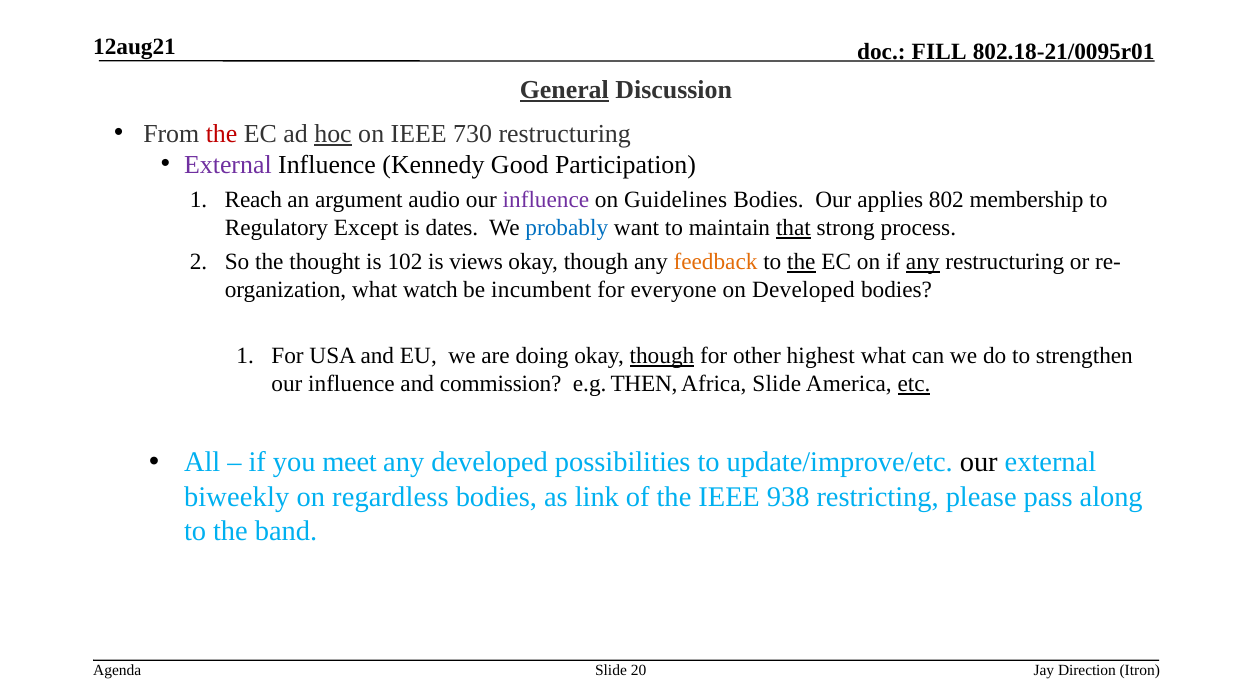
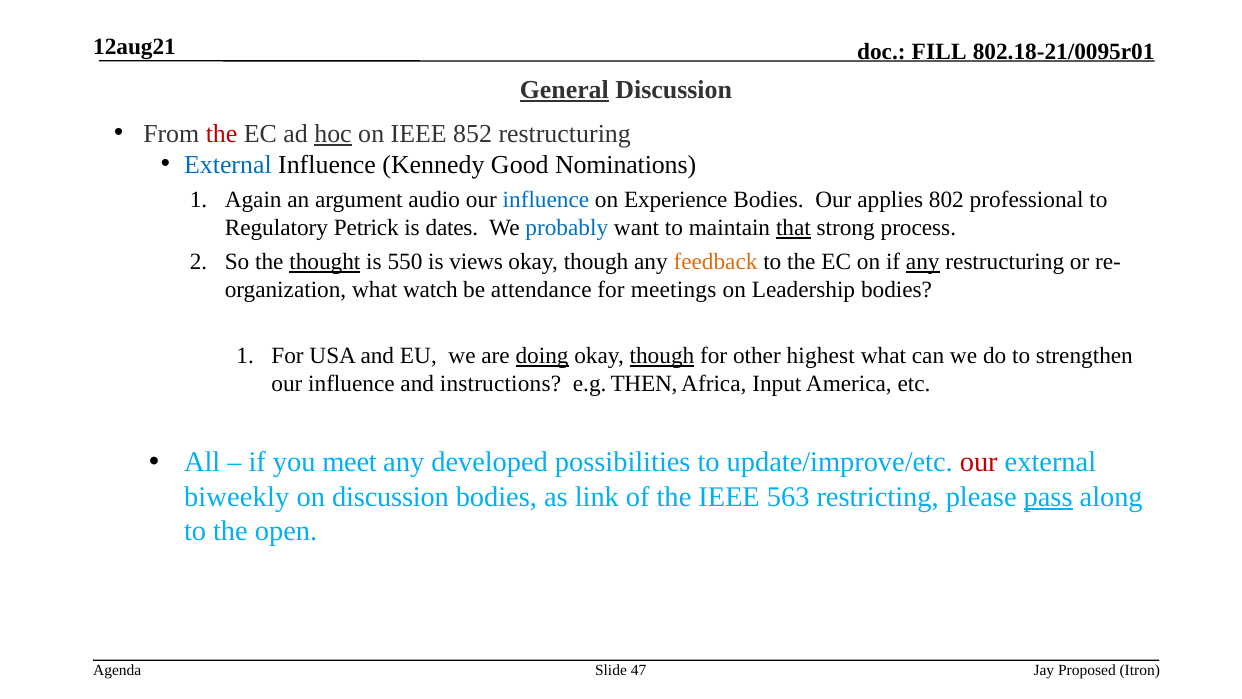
730: 730 -> 852
External at (228, 165) colour: purple -> blue
Participation: Participation -> Nominations
Reach: Reach -> Again
influence at (546, 200) colour: purple -> blue
Guidelines: Guidelines -> Experience
membership: membership -> professional
Except: Except -> Petrick
thought underline: none -> present
102: 102 -> 550
the at (801, 262) underline: present -> none
incumbent: incumbent -> attendance
everyone: everyone -> meetings
on Developed: Developed -> Leadership
doing underline: none -> present
commission: commission -> instructions
Africa Slide: Slide -> Input
etc underline: present -> none
our at (979, 462) colour: black -> red
on regardless: regardless -> discussion
938: 938 -> 563
pass underline: none -> present
band: band -> open
20: 20 -> 47
Direction: Direction -> Proposed
